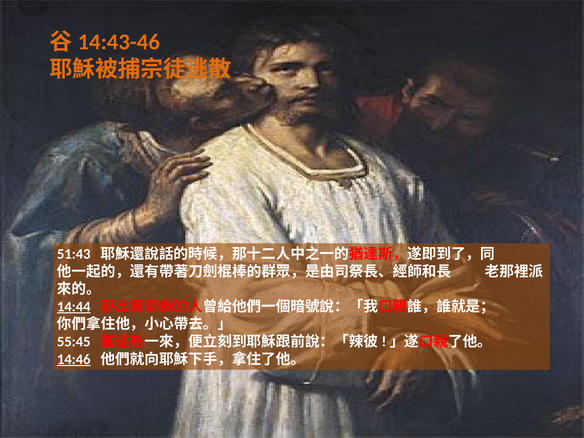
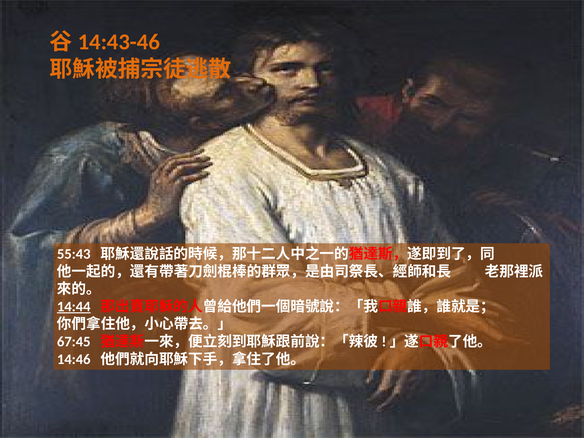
51:43: 51:43 -> 55:43
55:45: 55:45 -> 67:45
14:46 underline: present -> none
